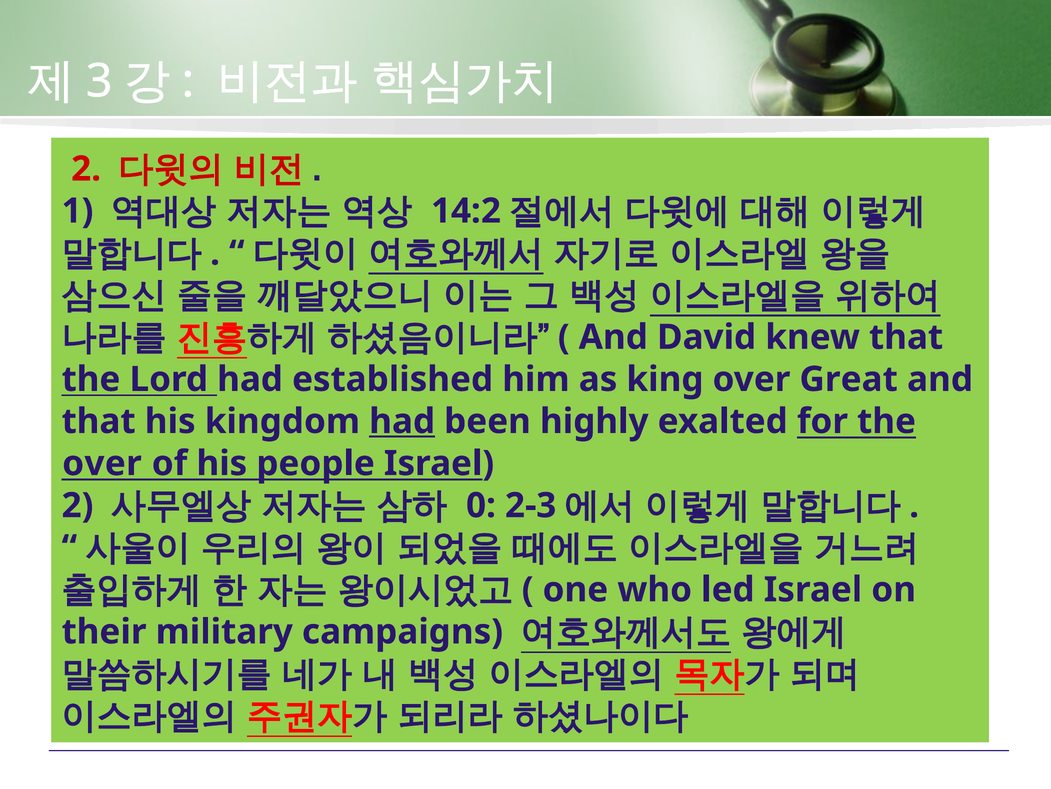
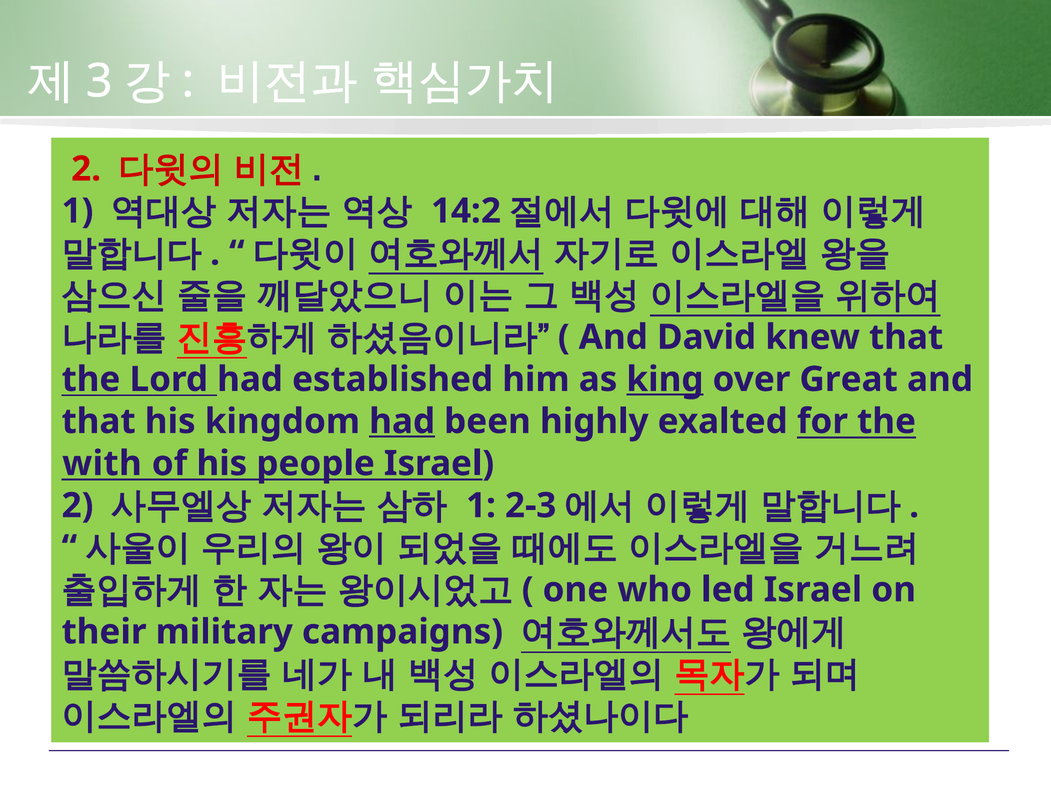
king underline: none -> present
over at (102, 463): over -> with
0 at (481, 505): 0 -> 1
